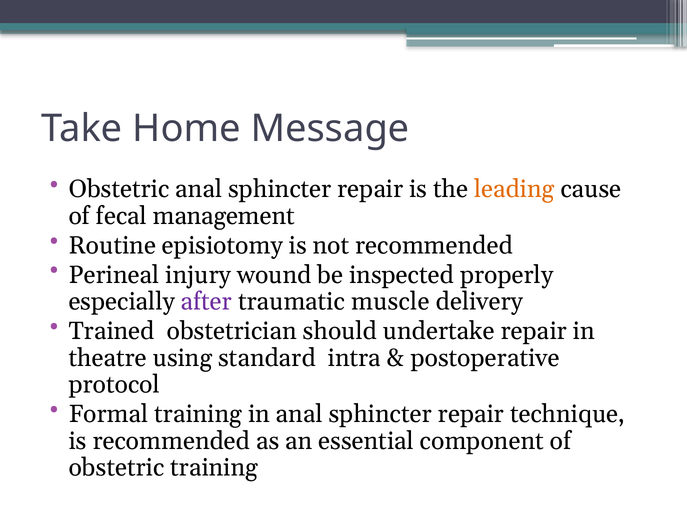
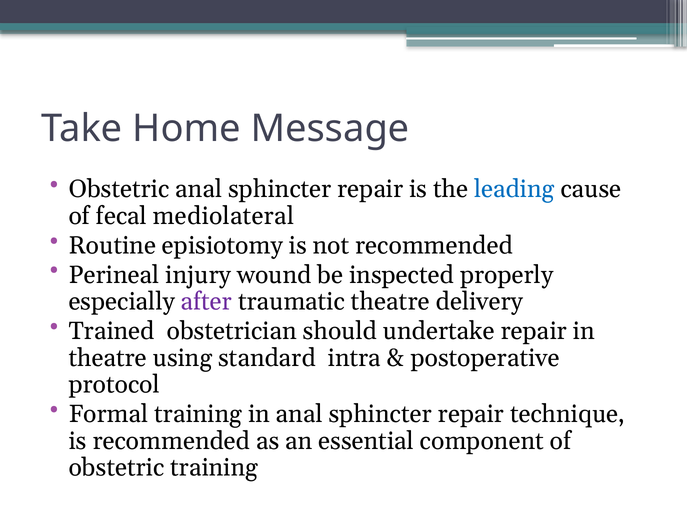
leading colour: orange -> blue
management: management -> mediolateral
traumatic muscle: muscle -> theatre
